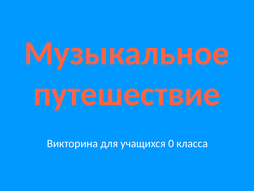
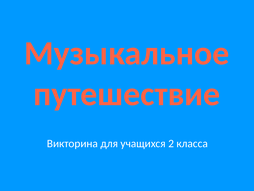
0: 0 -> 2
